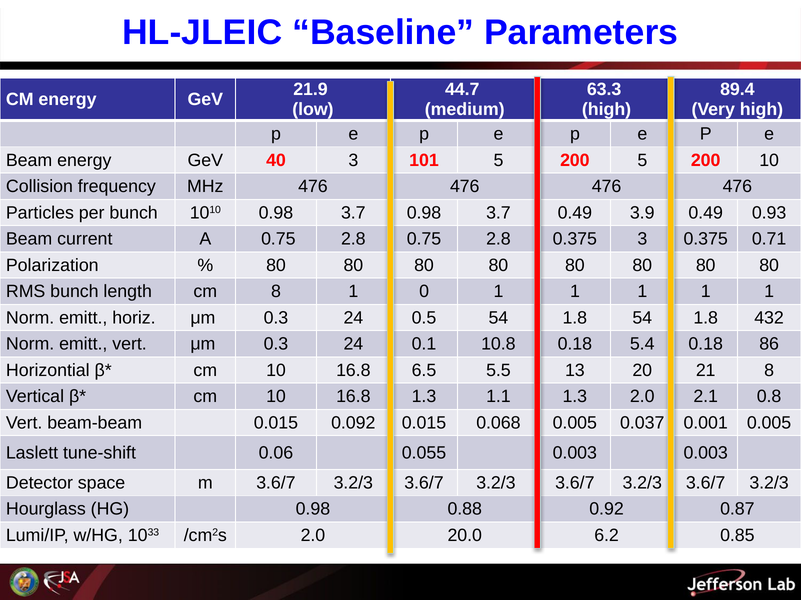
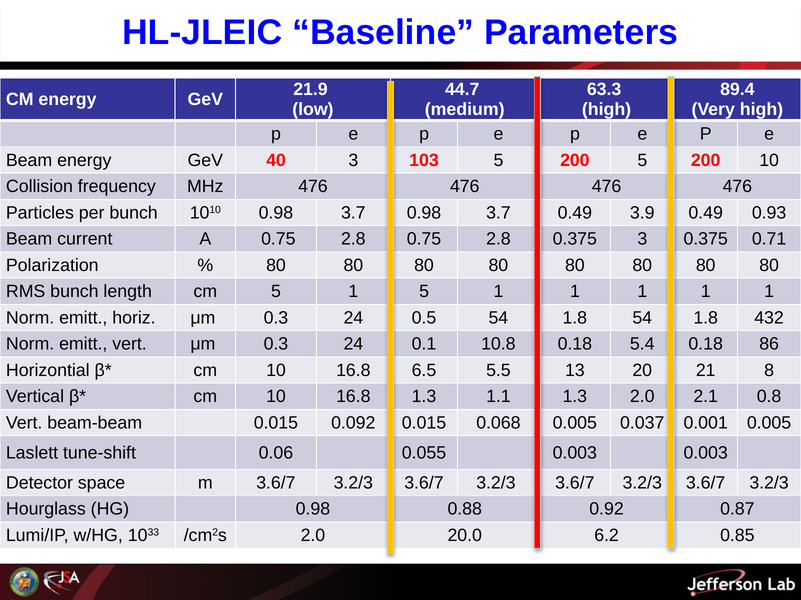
101: 101 -> 103
cm 8: 8 -> 5
1 0: 0 -> 5
